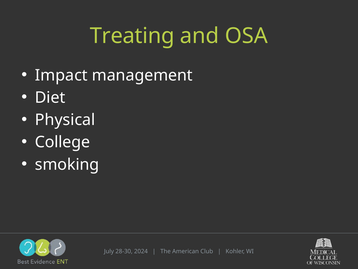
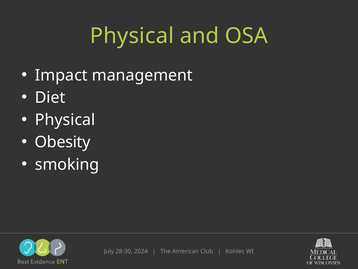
Treating at (132, 36): Treating -> Physical
College: College -> Obesity
